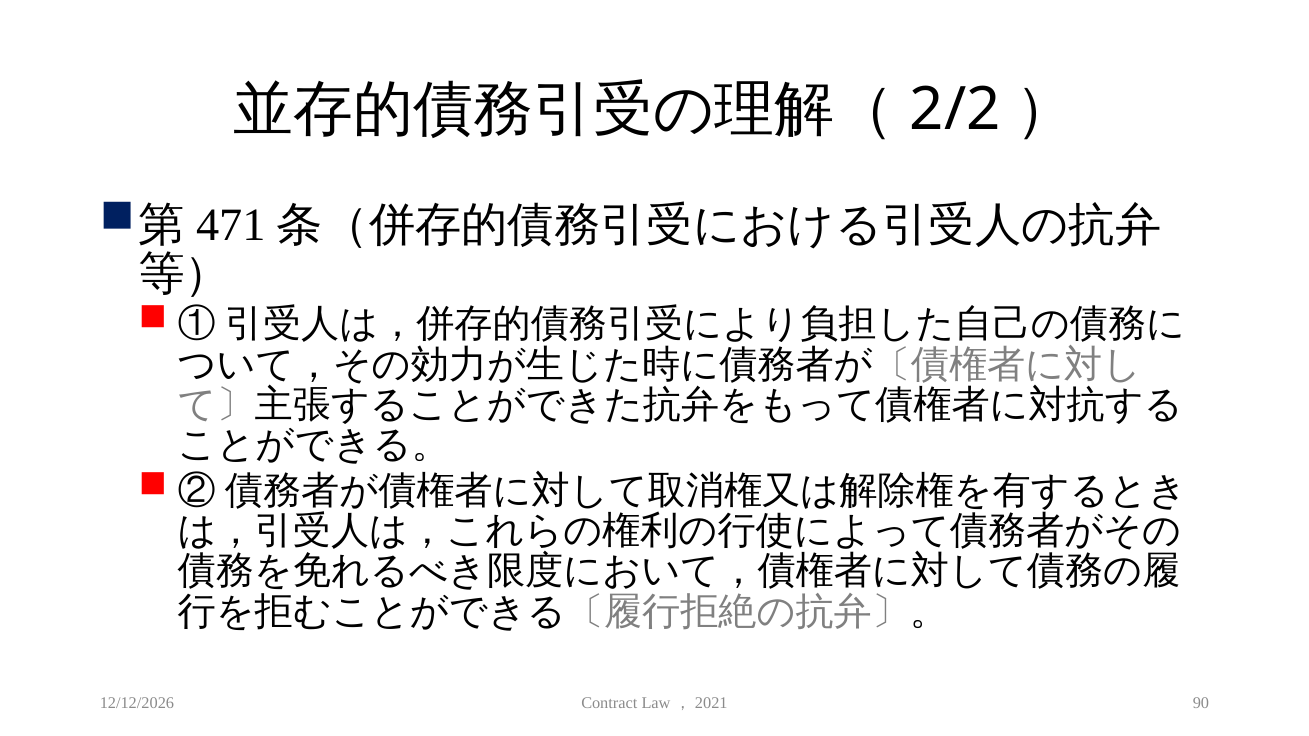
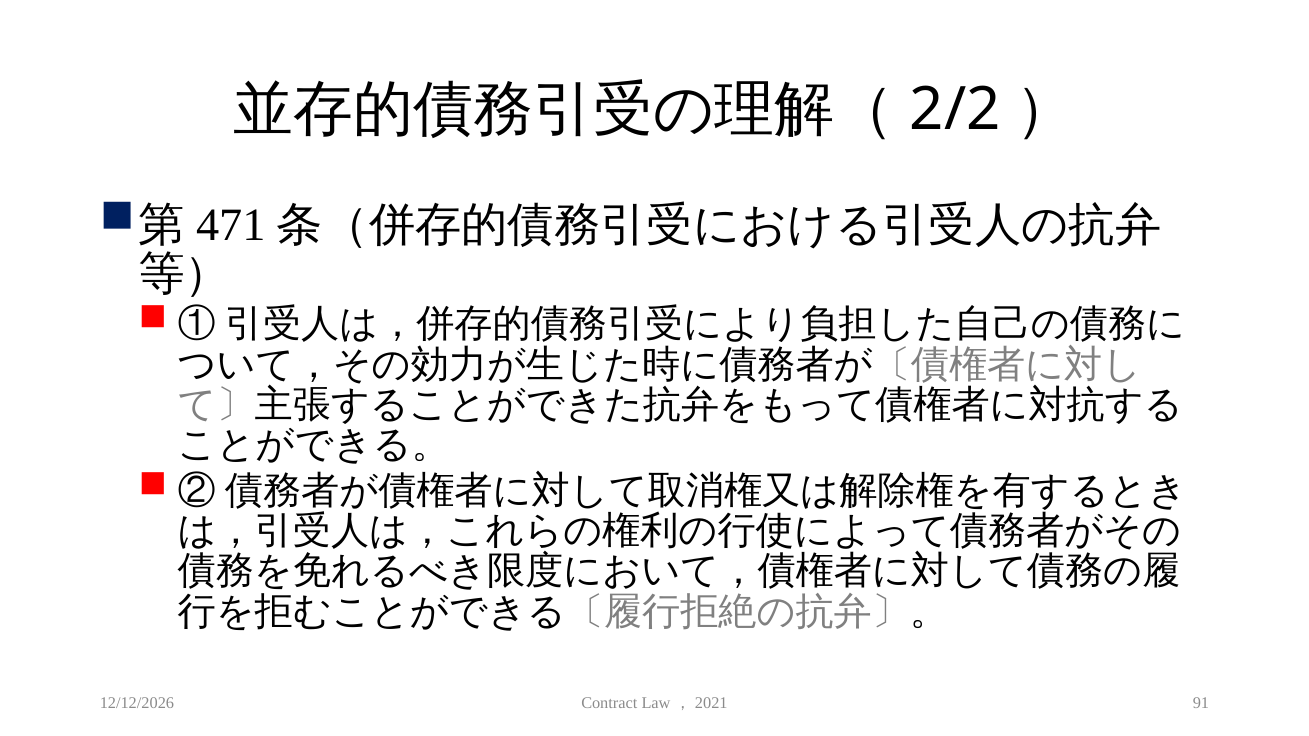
90: 90 -> 91
